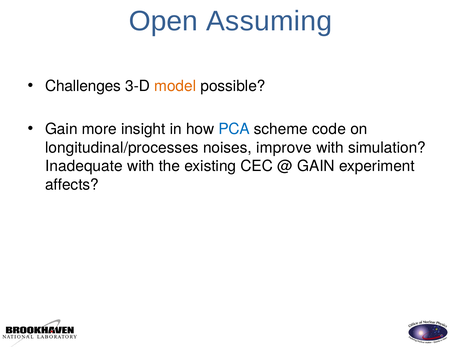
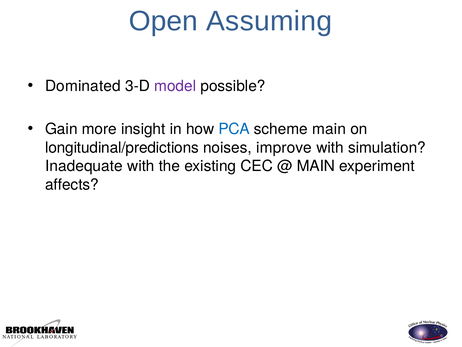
Challenges: Challenges -> Dominated
model colour: orange -> purple
scheme code: code -> main
longitudinal/processes: longitudinal/processes -> longitudinal/predictions
GAIN at (316, 166): GAIN -> MAIN
